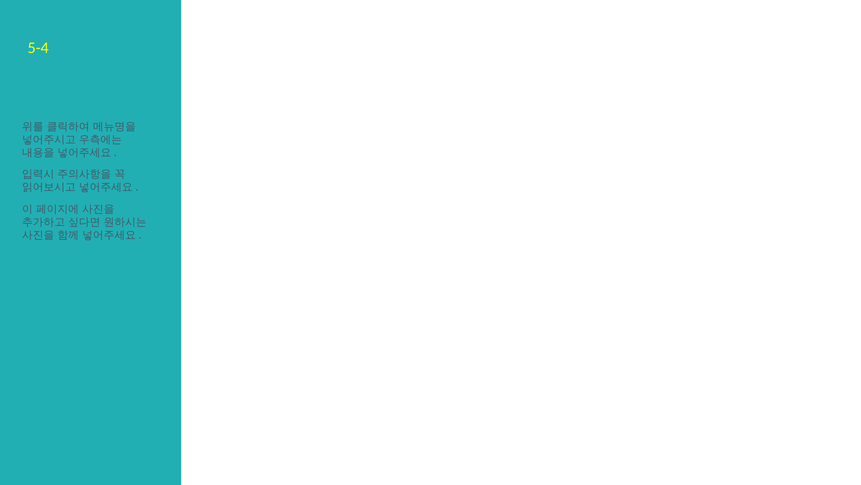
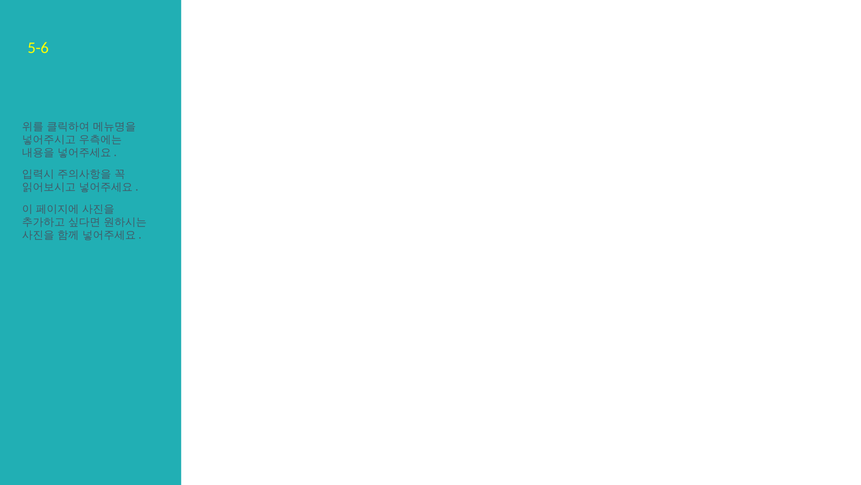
5-4: 5-4 -> 5-6
